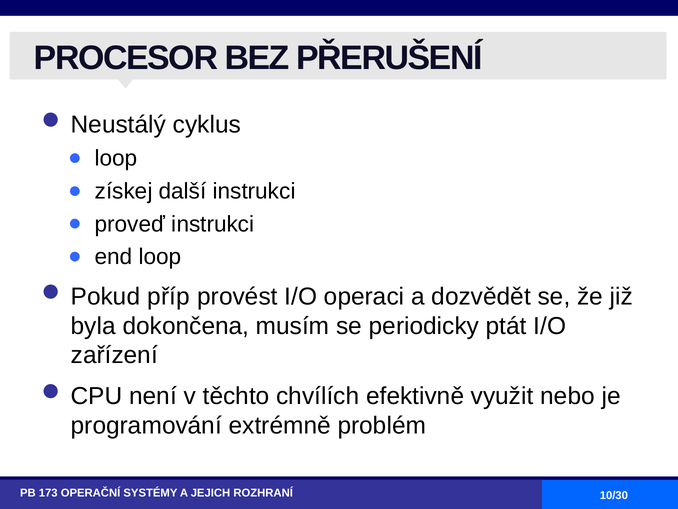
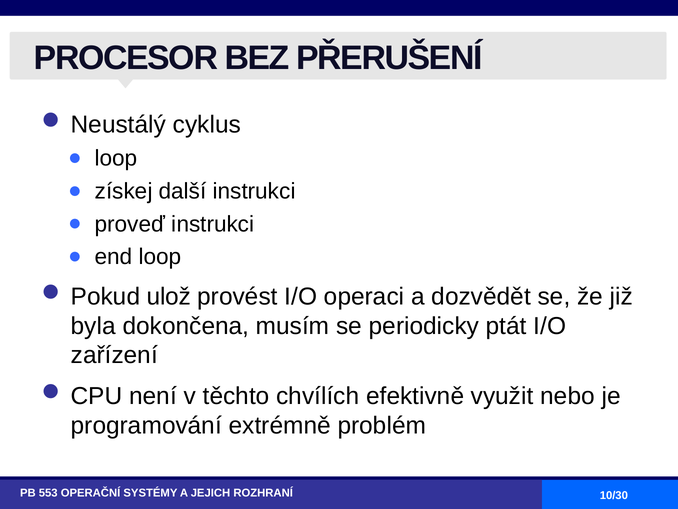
příp: příp -> ulož
173: 173 -> 553
